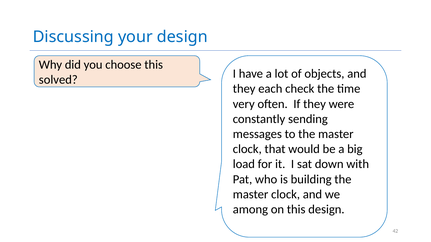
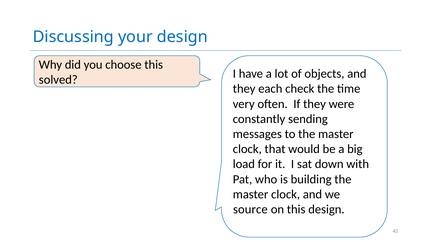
among: among -> source
